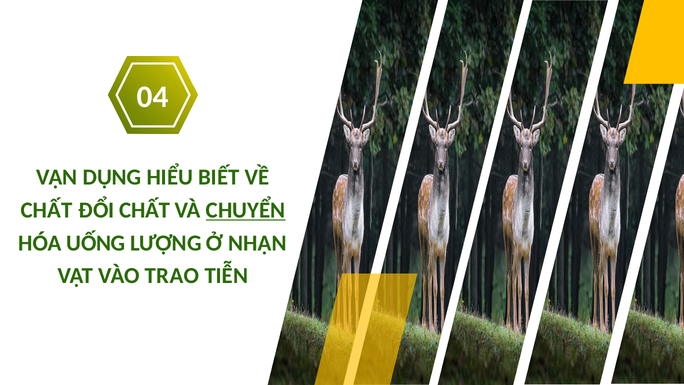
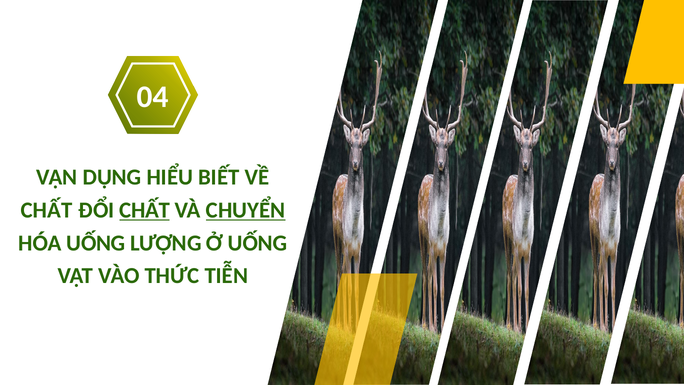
CHẤT at (145, 210) underline: none -> present
Ở NHẬN: NHẬN -> UỐNG
TRAO: TRAO -> THỨC
